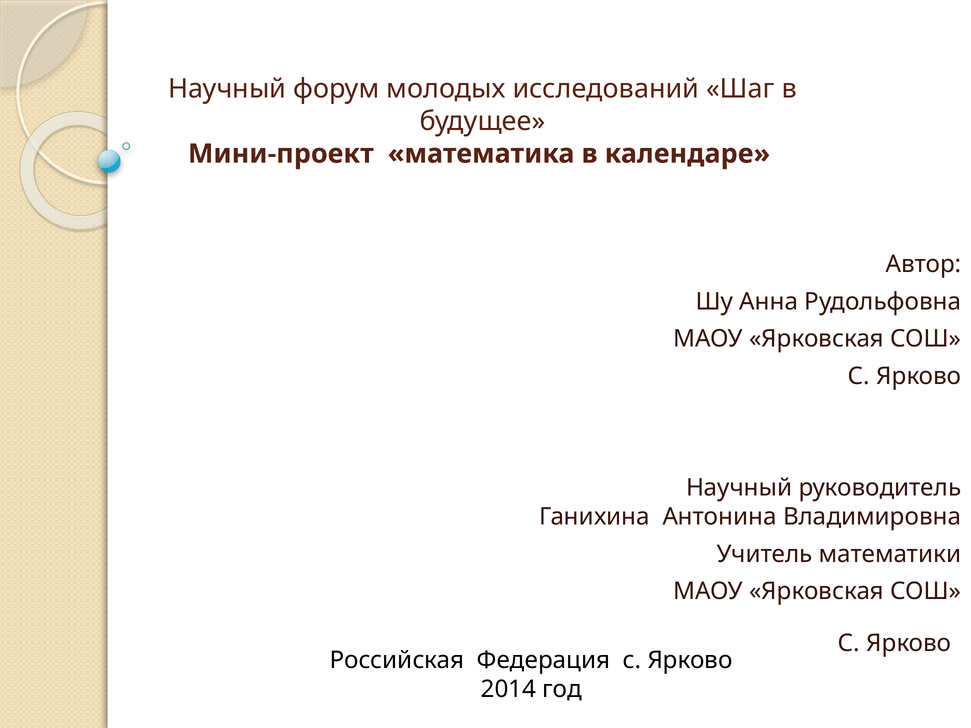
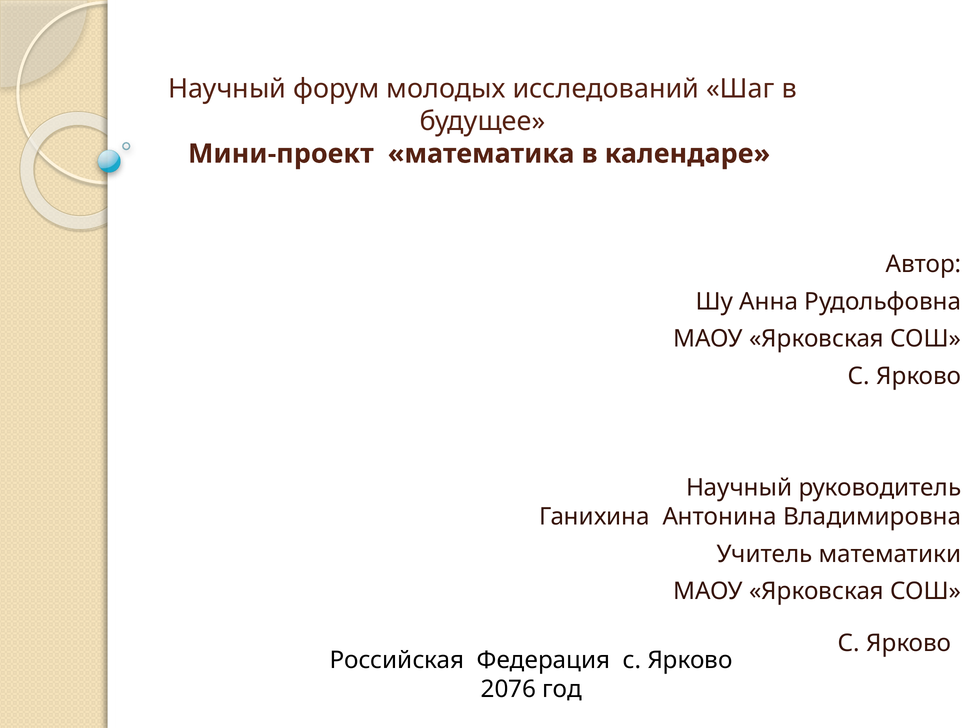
2014: 2014 -> 2076
